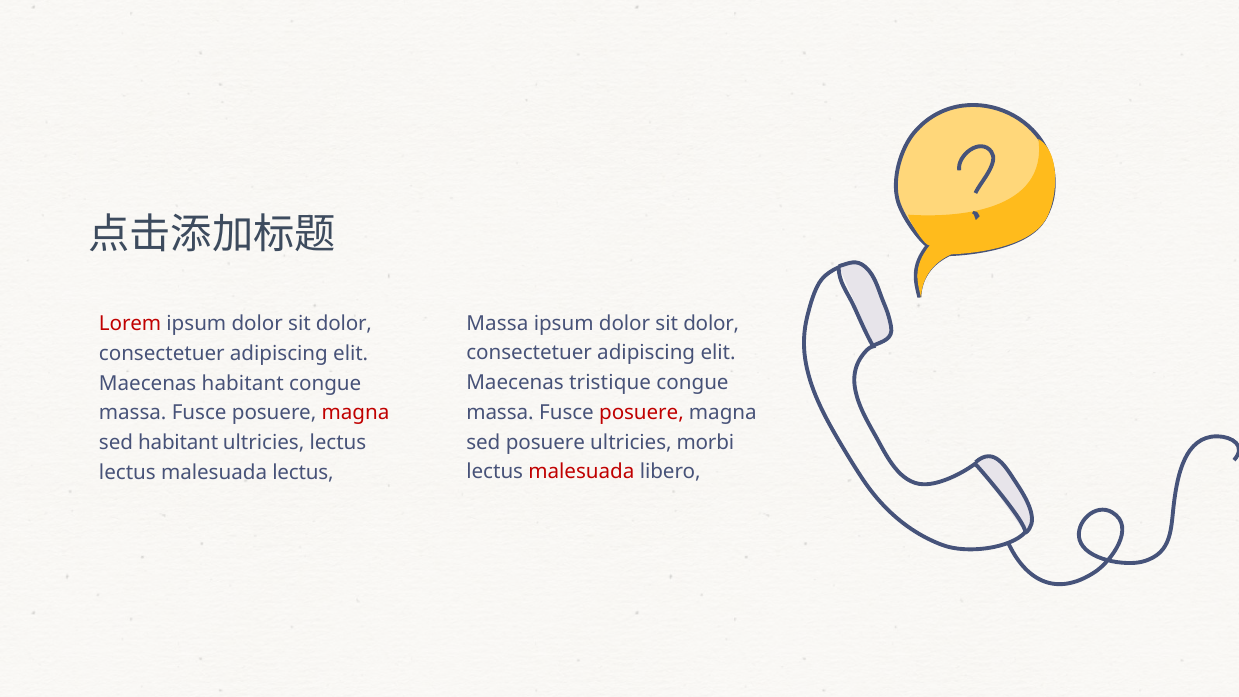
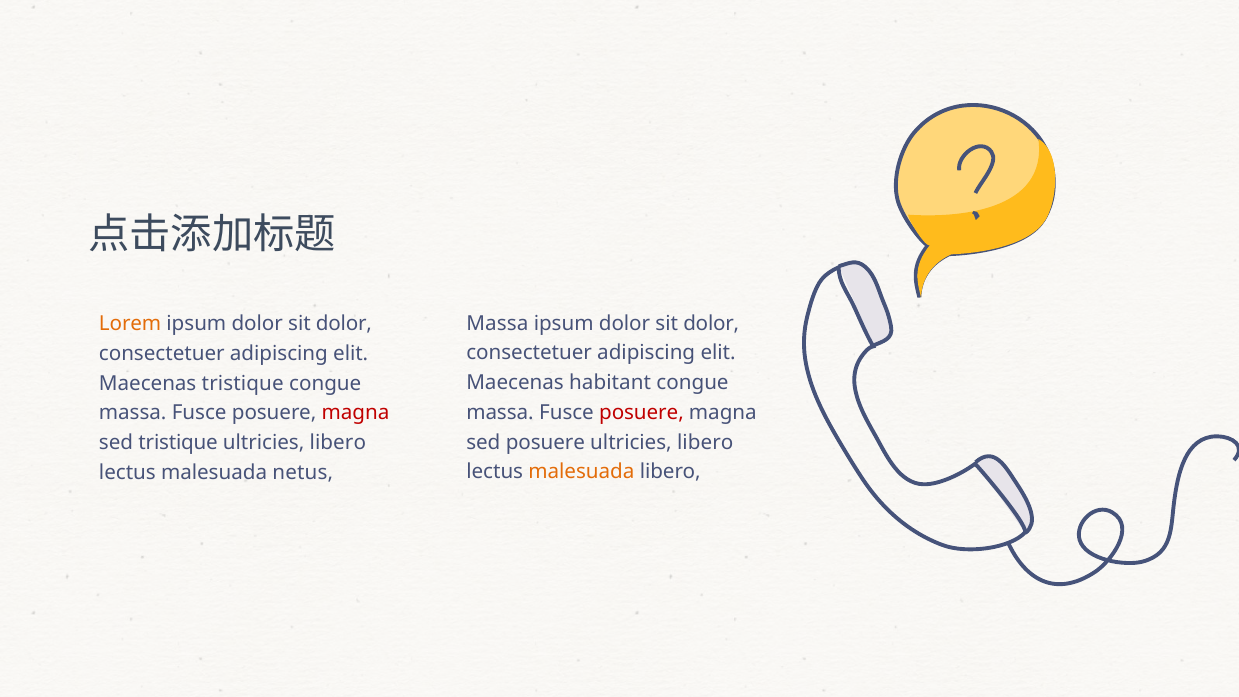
Lorem colour: red -> orange
tristique: tristique -> habitant
Maecenas habitant: habitant -> tristique
morbi at (705, 442): morbi -> libero
sed habitant: habitant -> tristique
lectus at (338, 443): lectus -> libero
malesuada at (581, 472) colour: red -> orange
malesuada lectus: lectus -> netus
